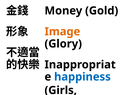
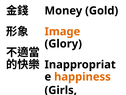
happiness colour: blue -> orange
